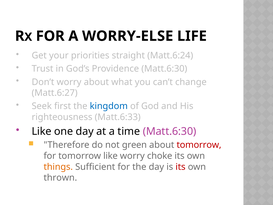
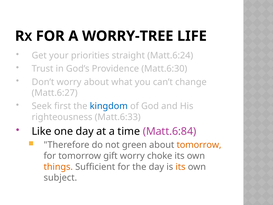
WORRY-ELSE: WORRY-ELSE -> WORRY-TREE
time Matt.6:30: Matt.6:30 -> Matt.6:84
tomorrow at (199, 145) colour: red -> orange
tomorrow like: like -> gift
its at (180, 167) colour: red -> orange
thrown: thrown -> subject
